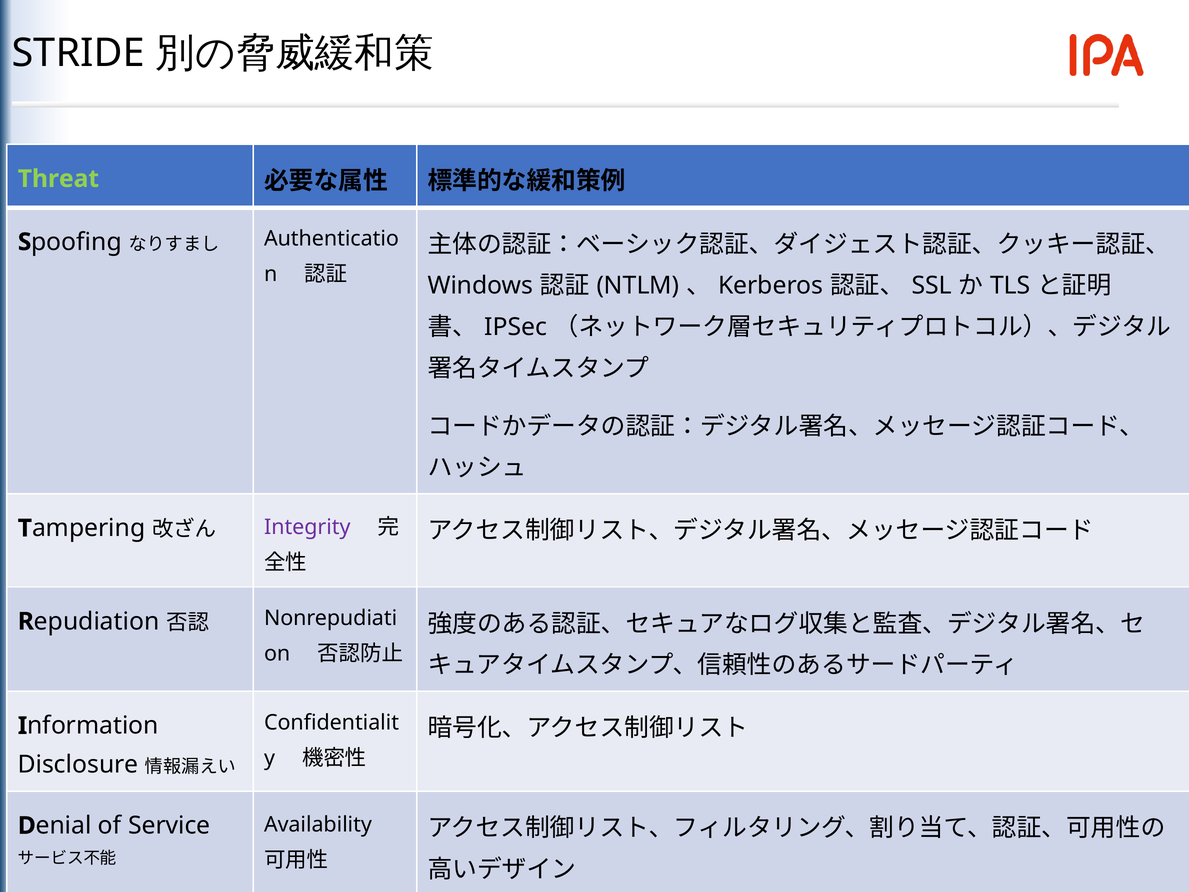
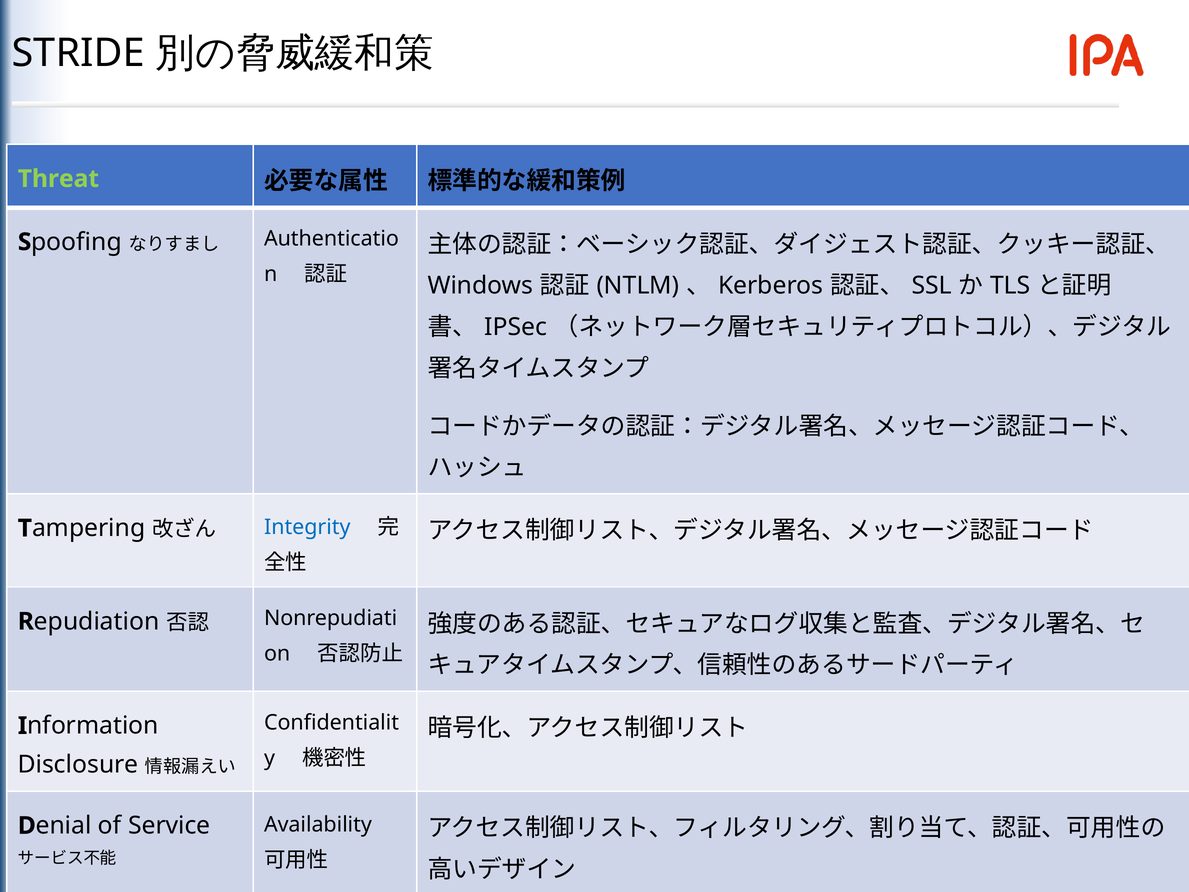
Integrity colour: purple -> blue
